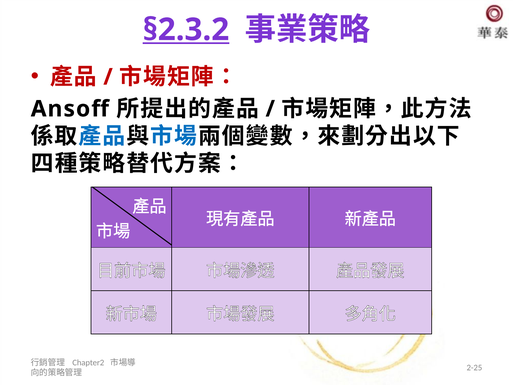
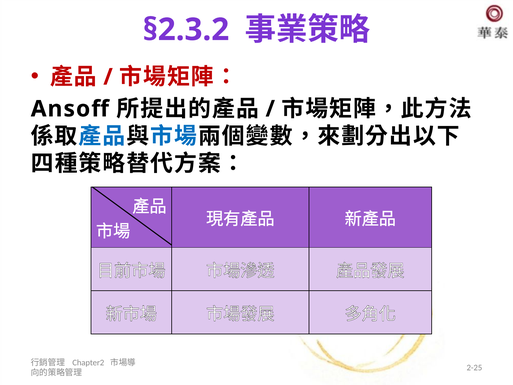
§2.3.2 underline: present -> none
